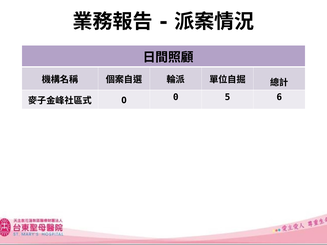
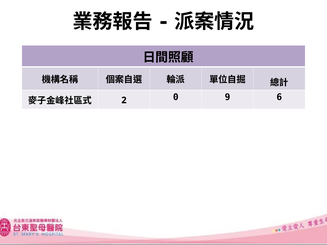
5: 5 -> 9
0 at (124, 100): 0 -> 2
